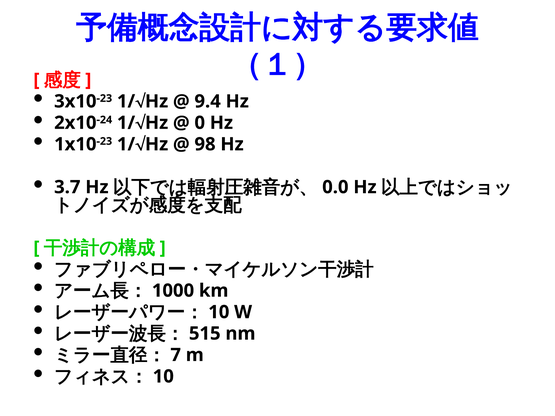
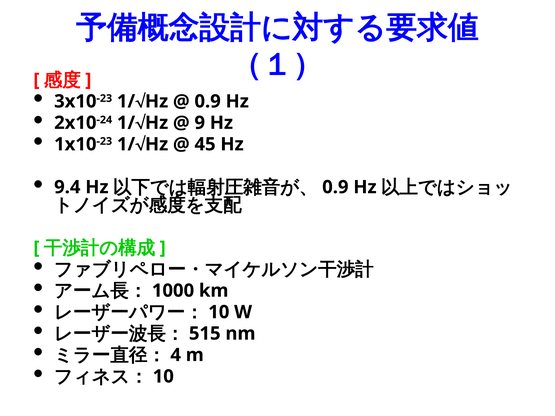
9.4 at (208, 101): 9.4 -> 0.9
0: 0 -> 9
98: 98 -> 45
3.7: 3.7 -> 9.4
0.0 at (335, 187): 0.0 -> 0.9
7: 7 -> 4
